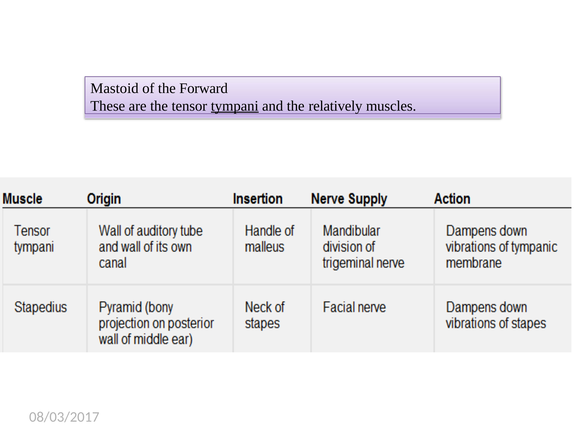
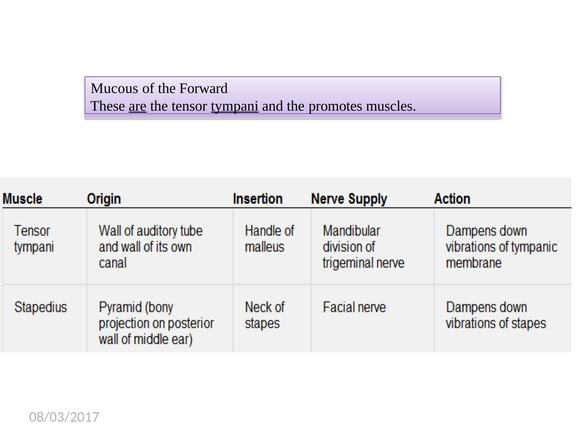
Mastoid: Mastoid -> Mucous
are underline: none -> present
relatively: relatively -> promotes
